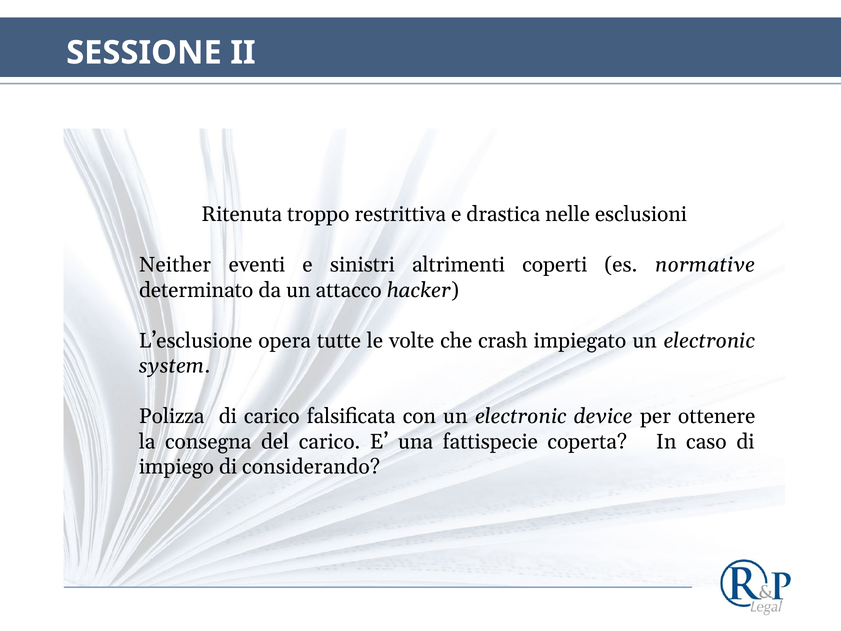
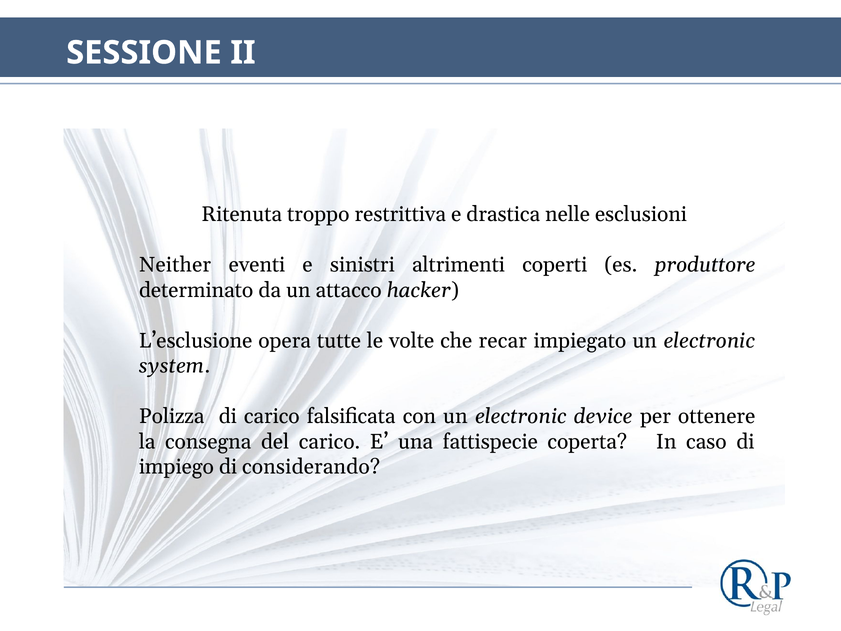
normative: normative -> produttore
crash: crash -> recar
